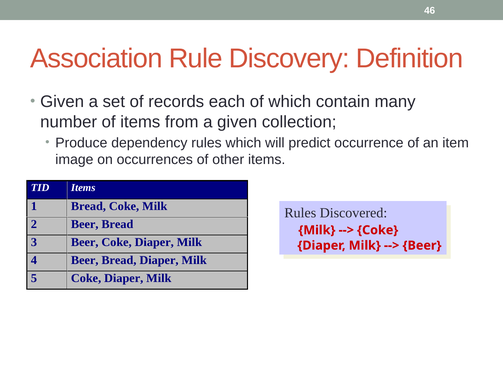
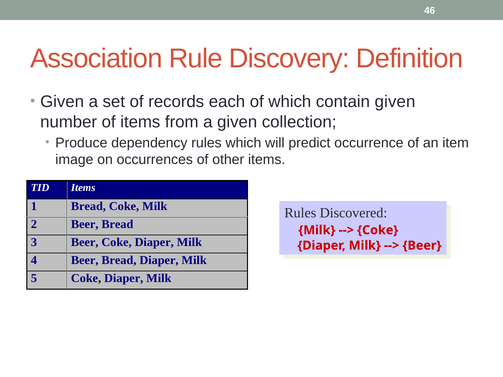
contain many: many -> given
